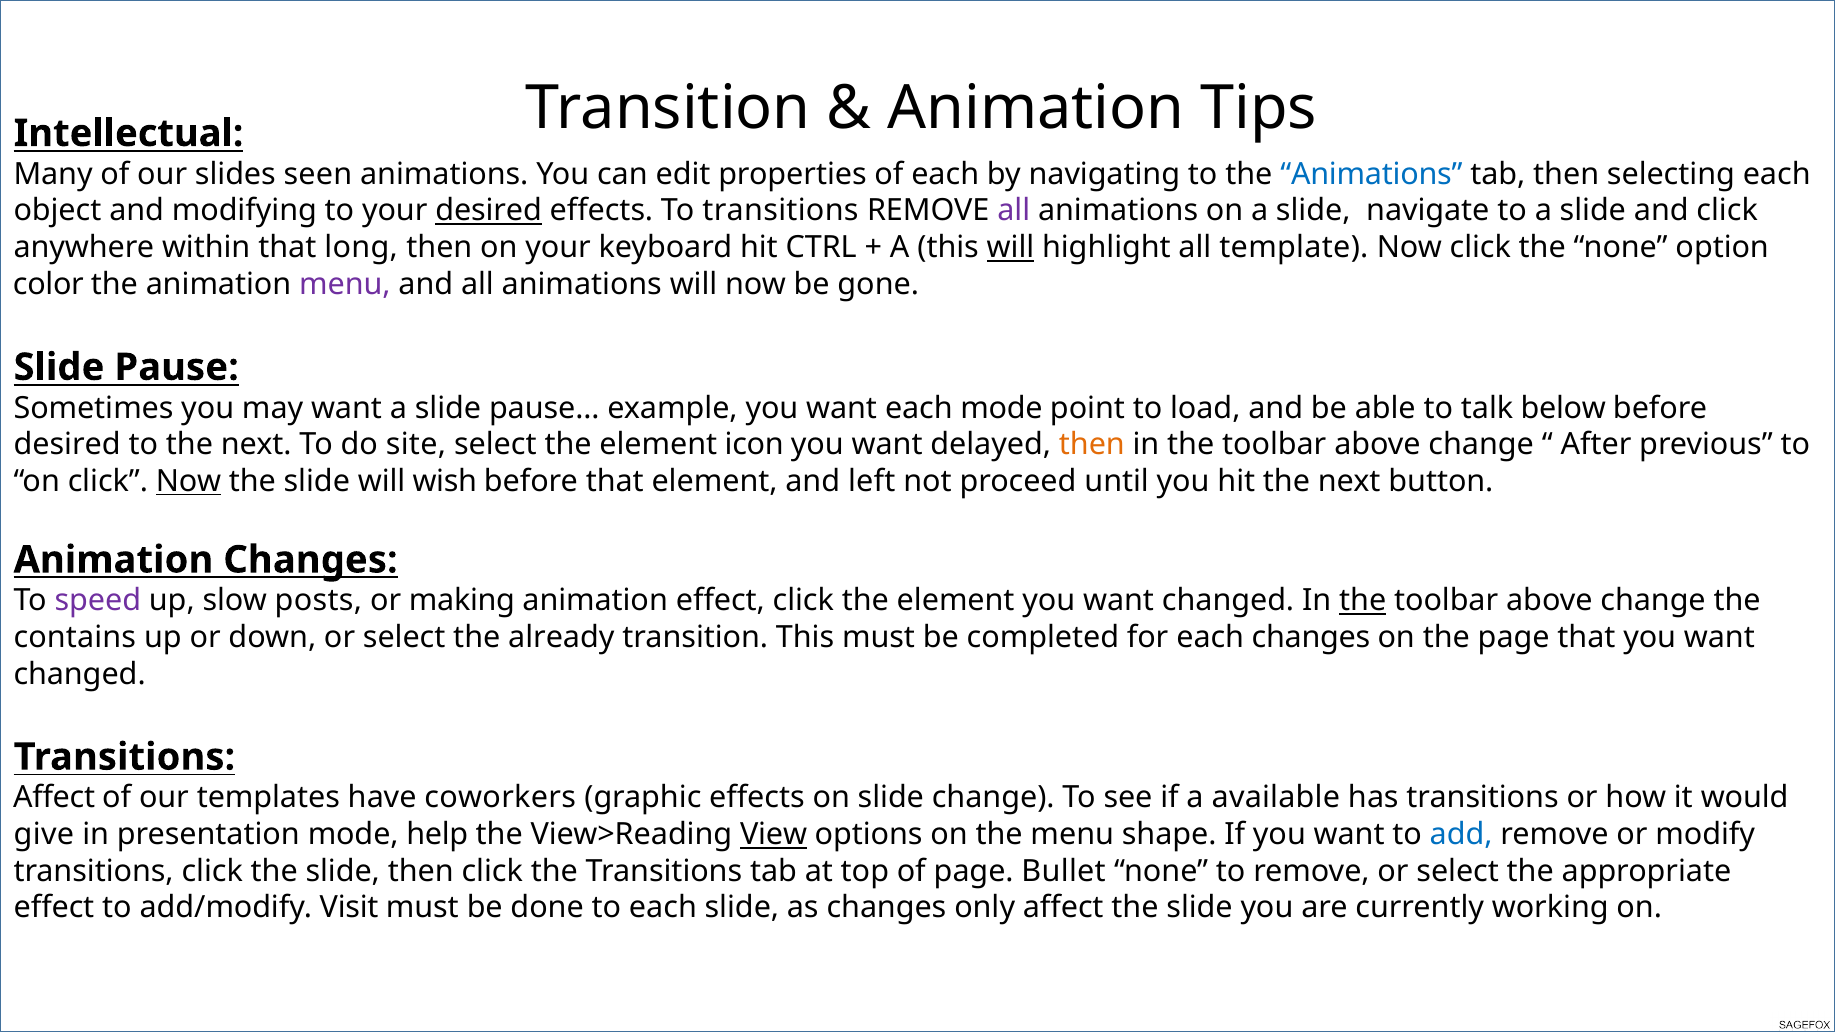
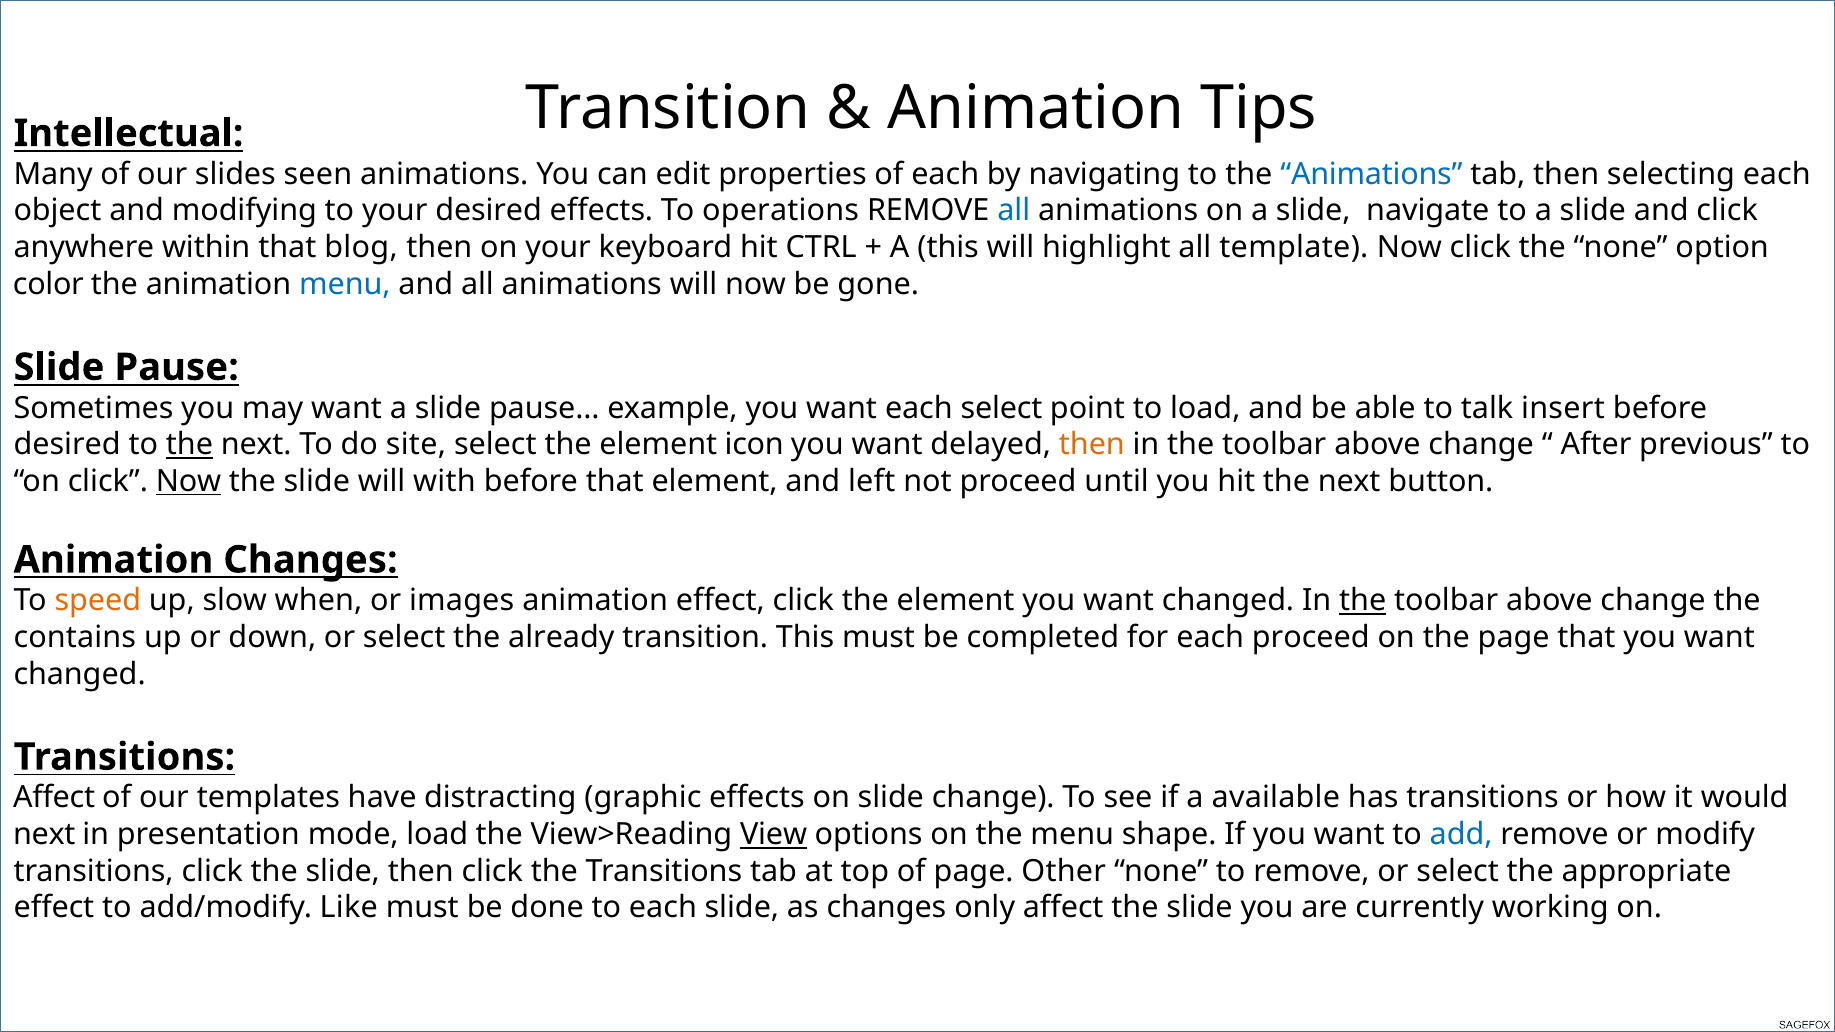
desired at (489, 211) underline: present -> none
To transitions: transitions -> operations
all at (1014, 211) colour: purple -> blue
long: long -> blog
will at (1010, 248) underline: present -> none
menu at (345, 284) colour: purple -> blue
each mode: mode -> select
below: below -> insert
the at (189, 445) underline: none -> present
wish: wish -> with
speed colour: purple -> orange
posts: posts -> when
making: making -> images
each changes: changes -> proceed
coworkers: coworkers -> distracting
give at (44, 835): give -> next
mode help: help -> load
Bullet: Bullet -> Other
Visit: Visit -> Like
